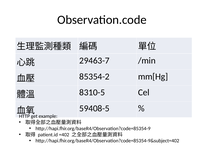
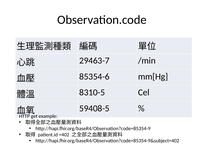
85354-2: 85354-2 -> 85354-6
